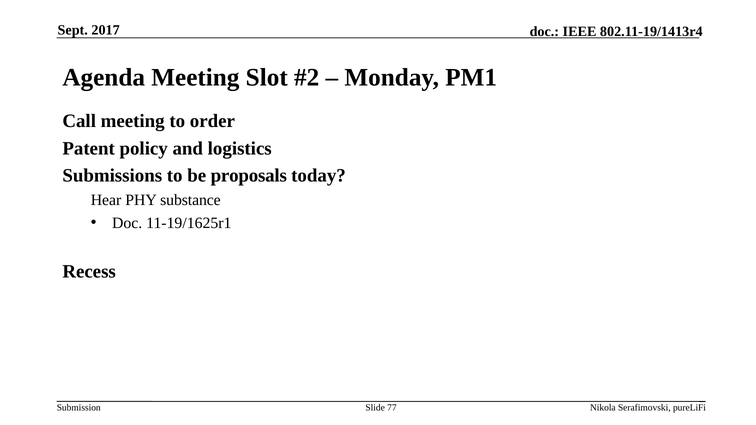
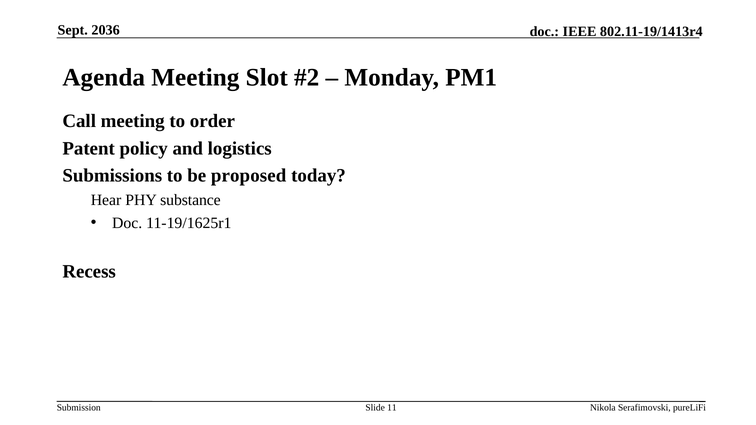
2017: 2017 -> 2036
proposals: proposals -> proposed
77: 77 -> 11
